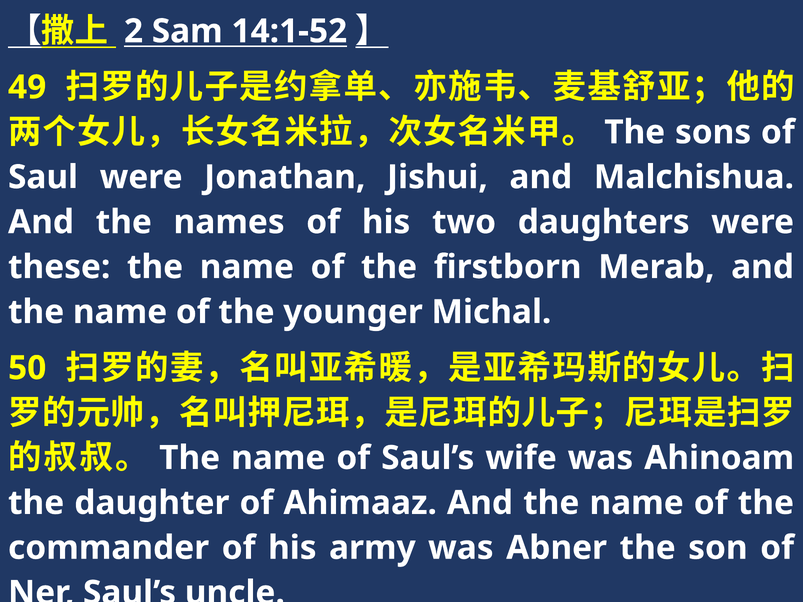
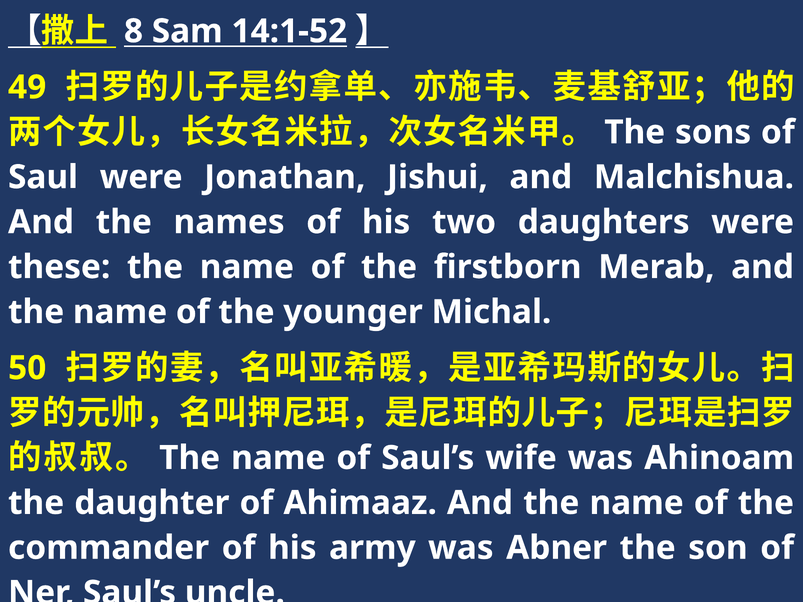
2: 2 -> 8
